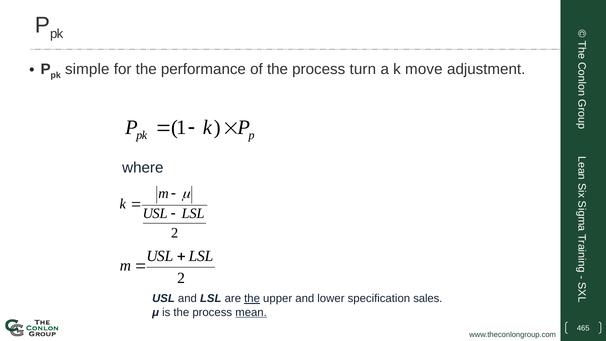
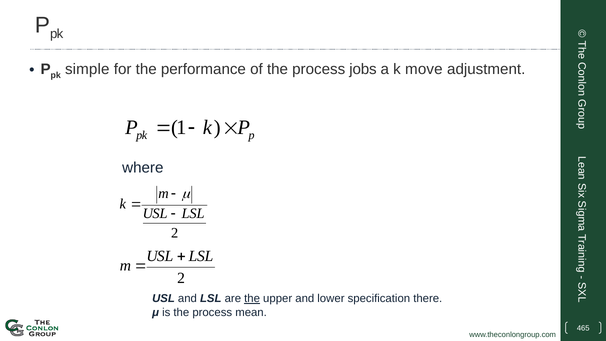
turn: turn -> jobs
sales: sales -> there
mean underline: present -> none
